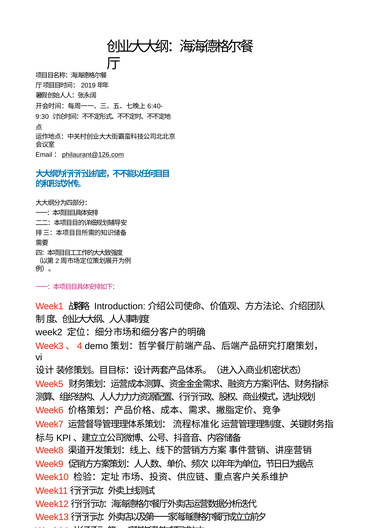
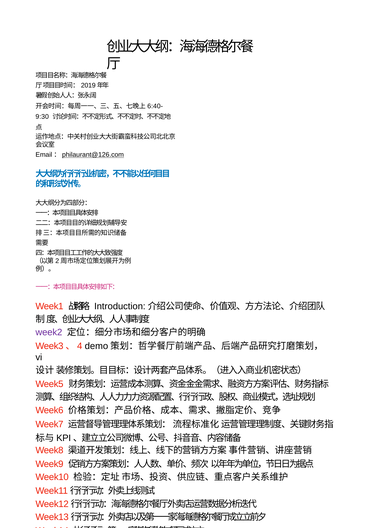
week2 colour: black -> purple
